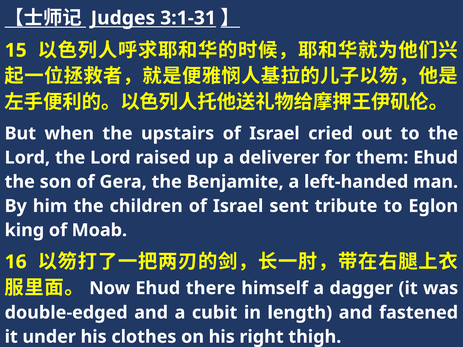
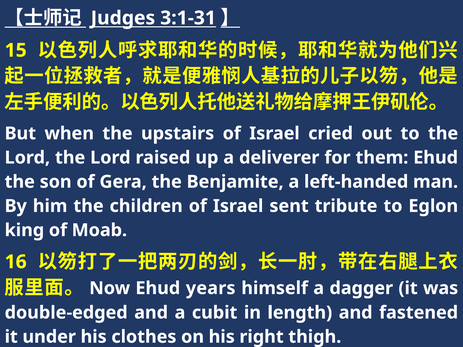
there: there -> years
